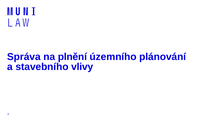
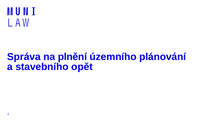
vlivy: vlivy -> opět
